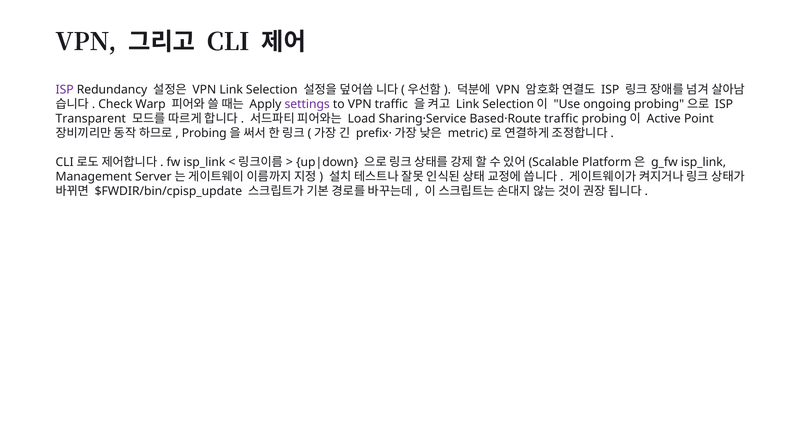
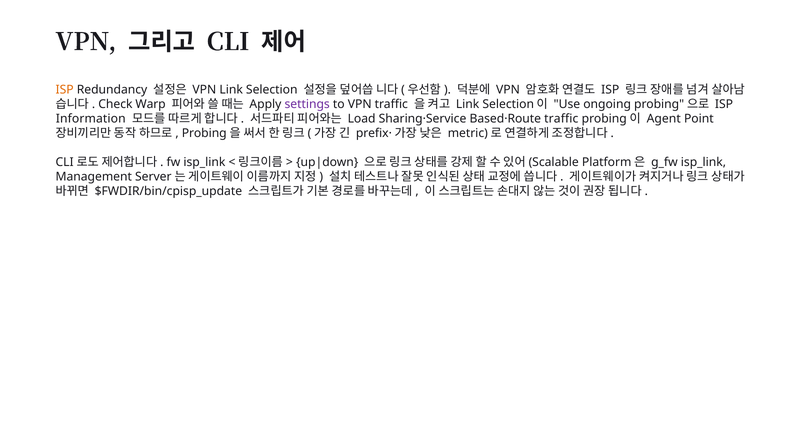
ISP at (65, 90) colour: purple -> orange
Transparent: Transparent -> Information
Active: Active -> Agent
